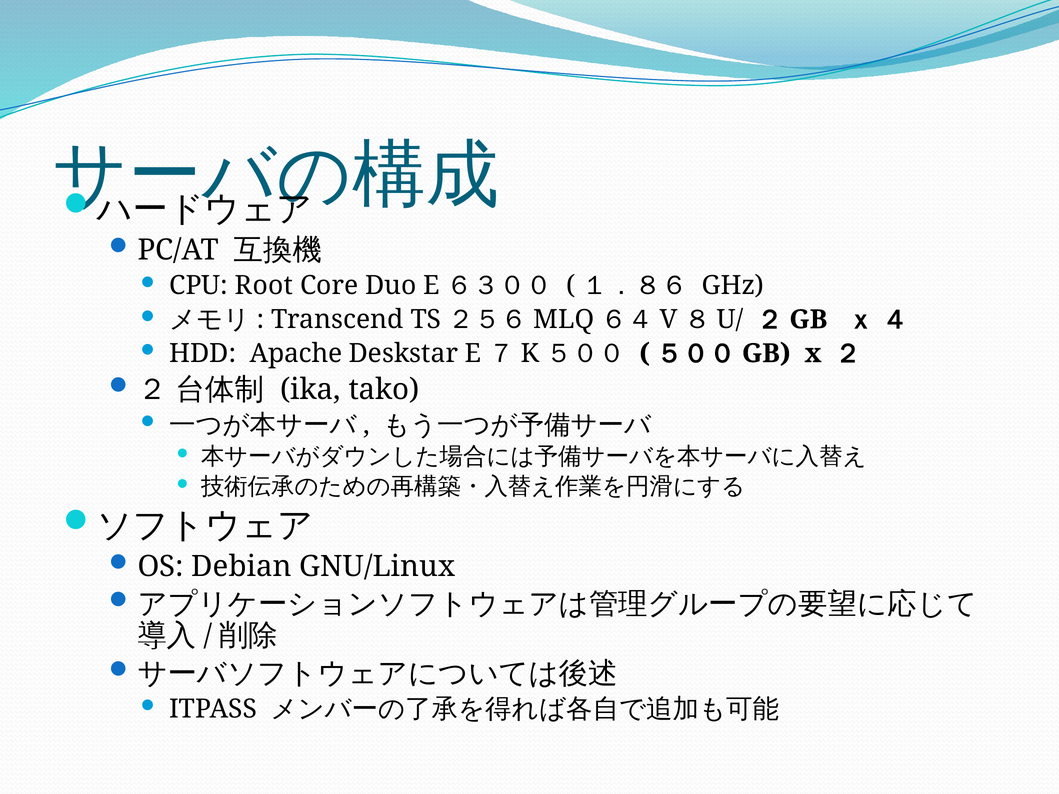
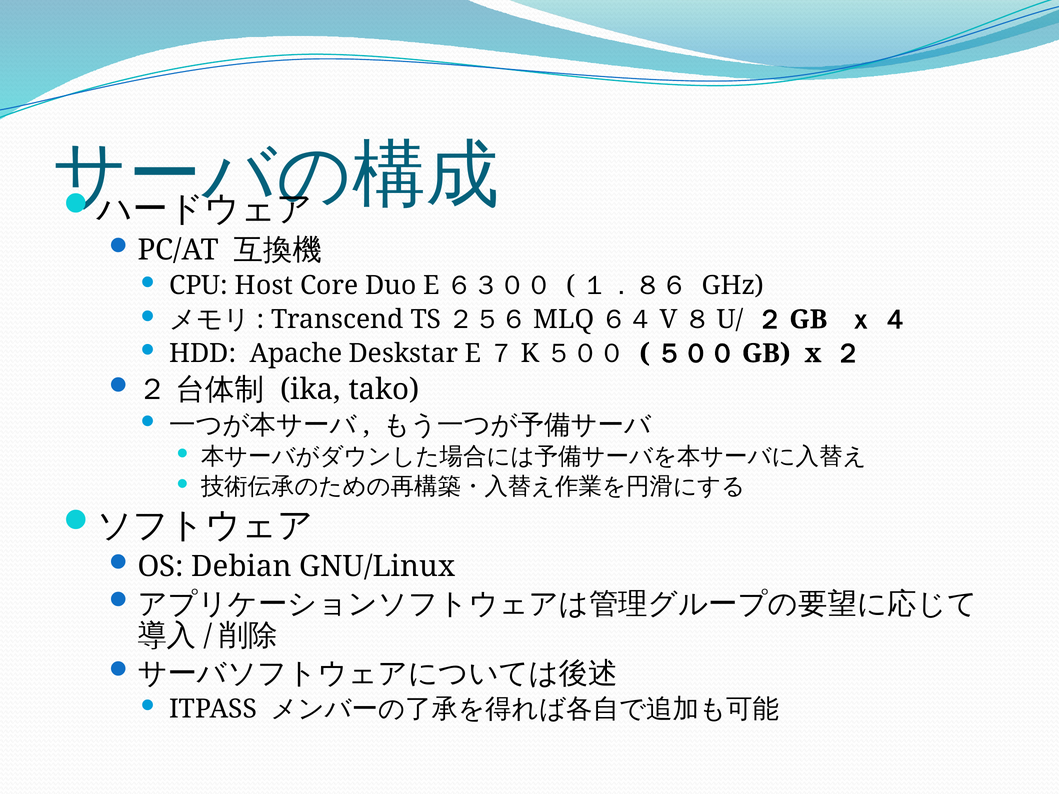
Root: Root -> Host
